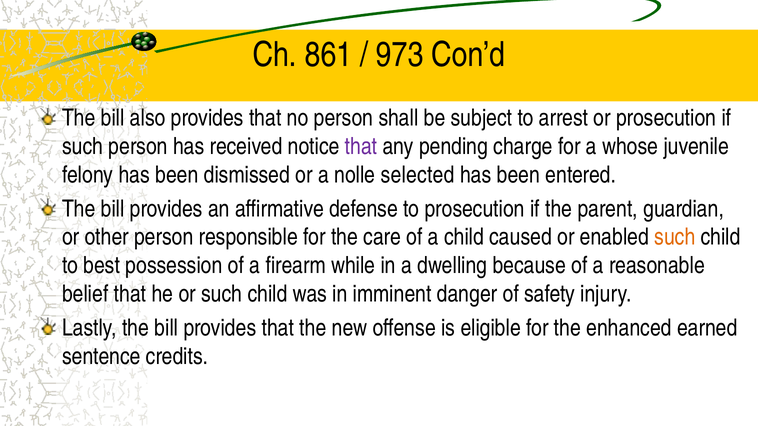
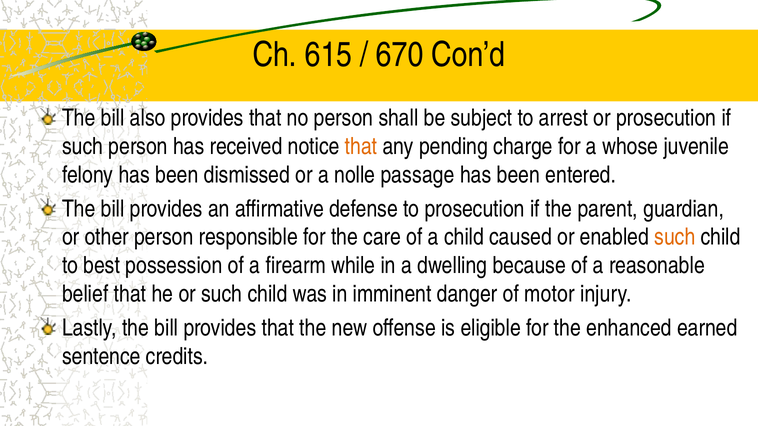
861: 861 -> 615
973: 973 -> 670
that at (361, 147) colour: purple -> orange
selected: selected -> passage
safety: safety -> motor
